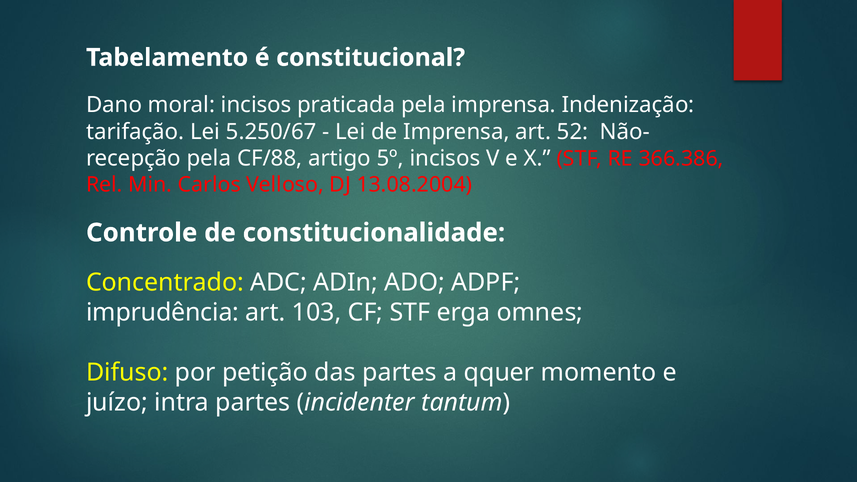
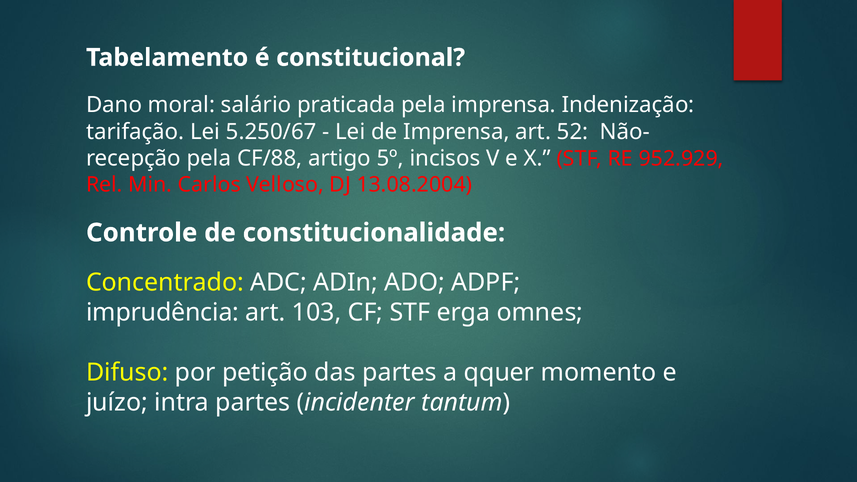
moral incisos: incisos -> salário
366.386: 366.386 -> 952.929
